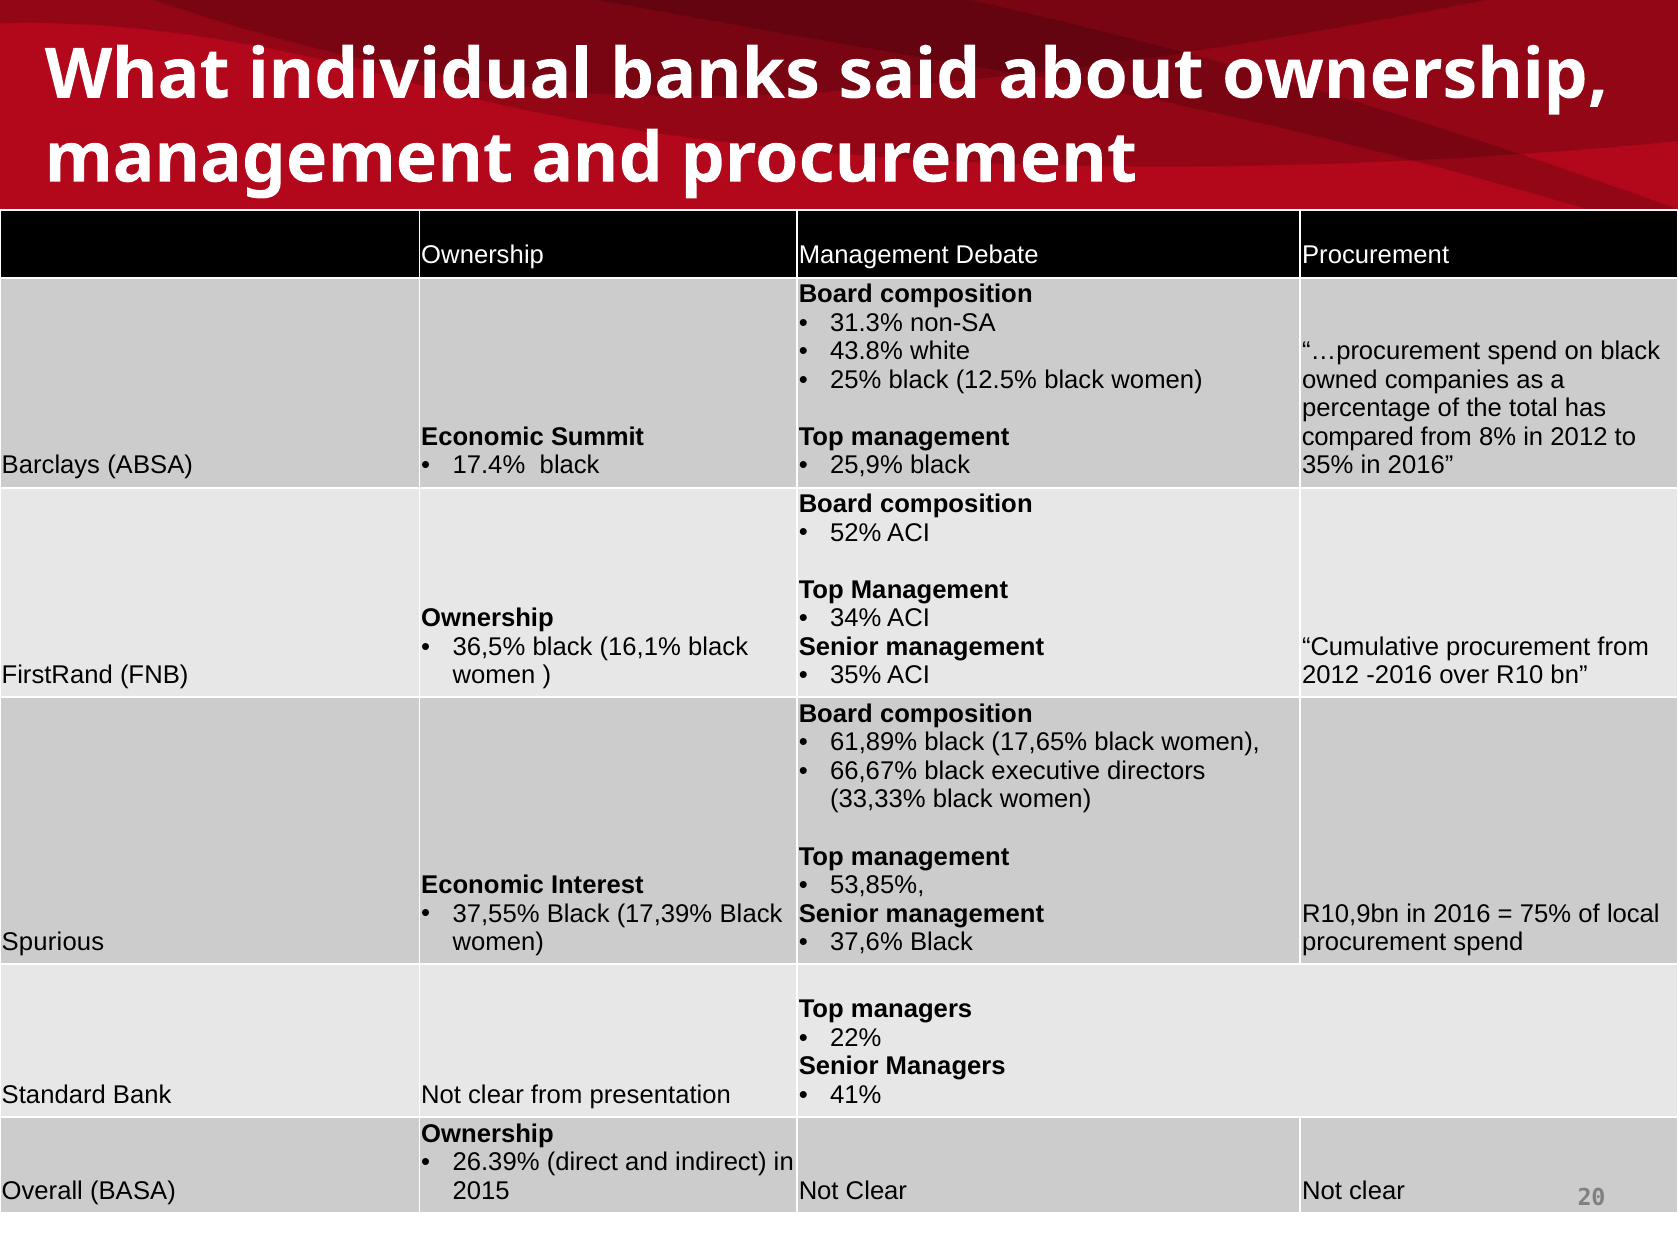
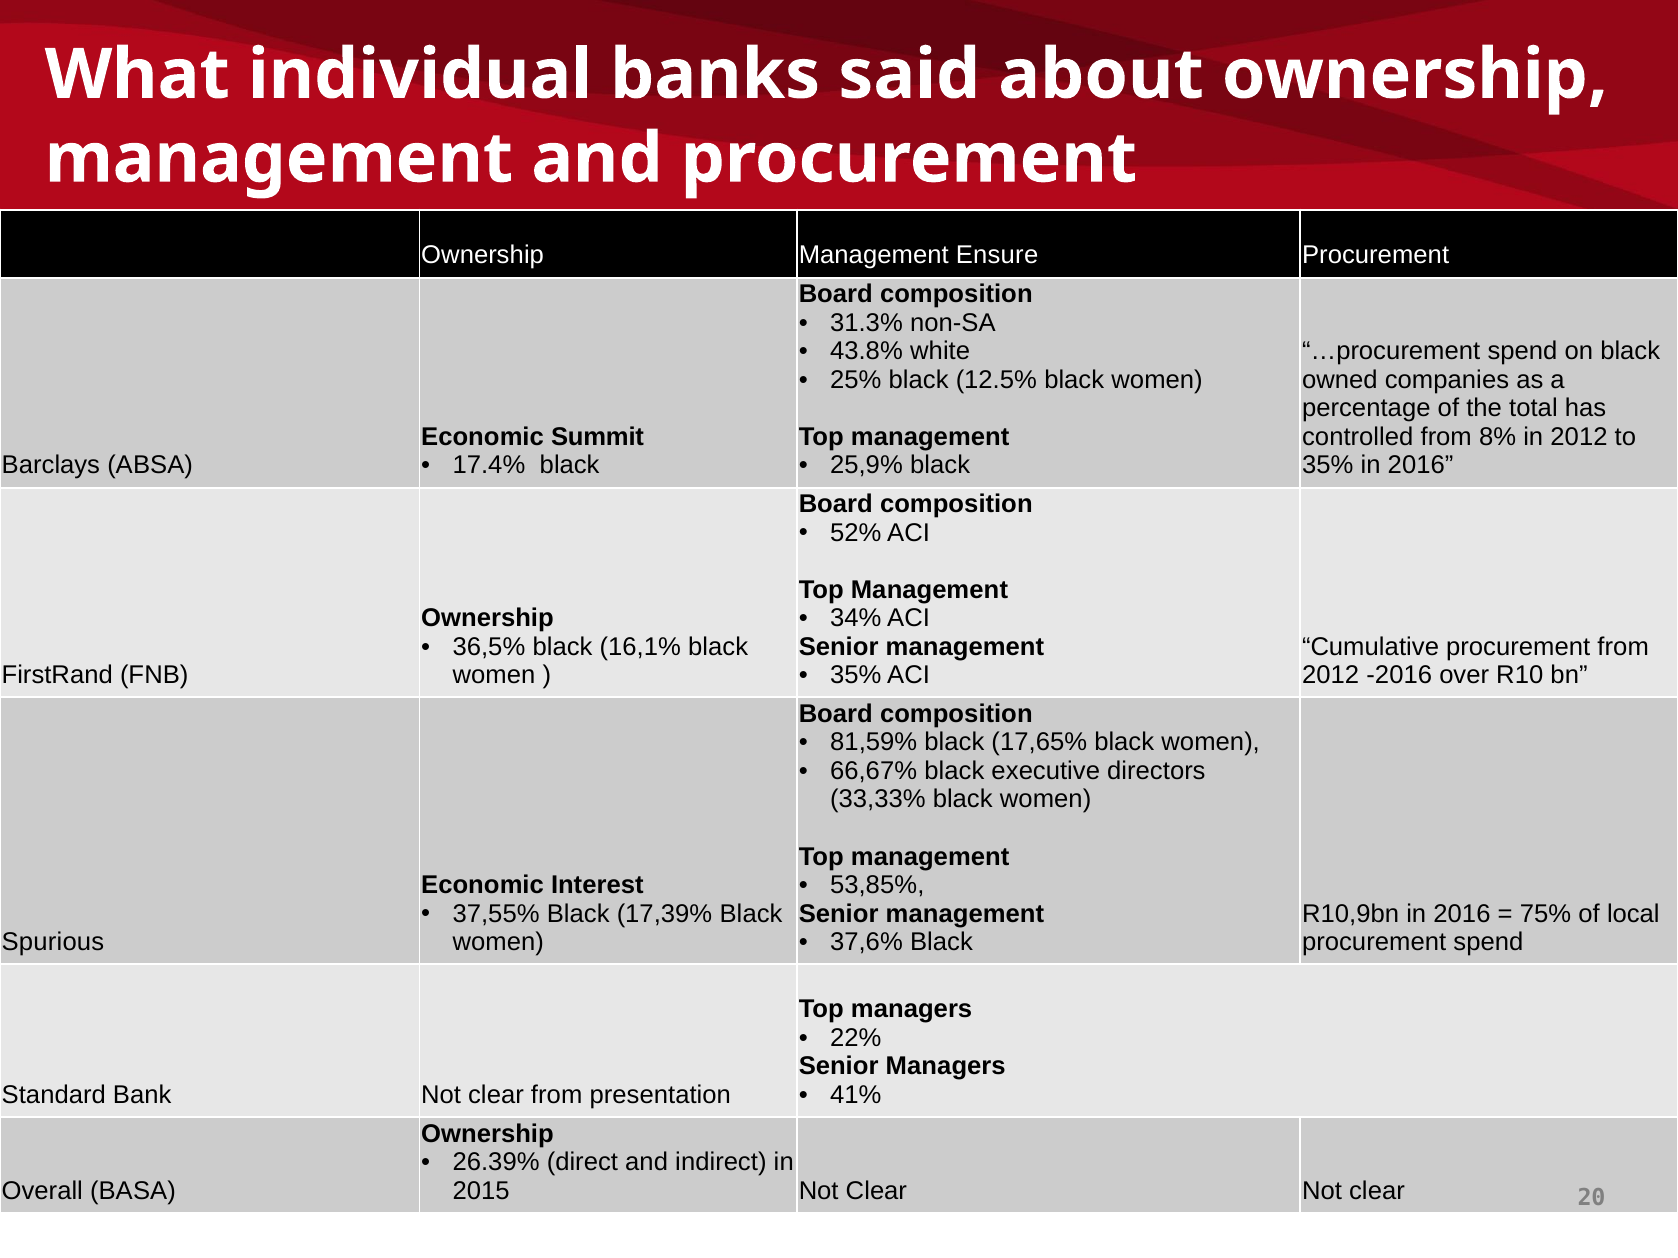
Debate: Debate -> Ensure
compared: compared -> controlled
61,89%: 61,89% -> 81,59%
